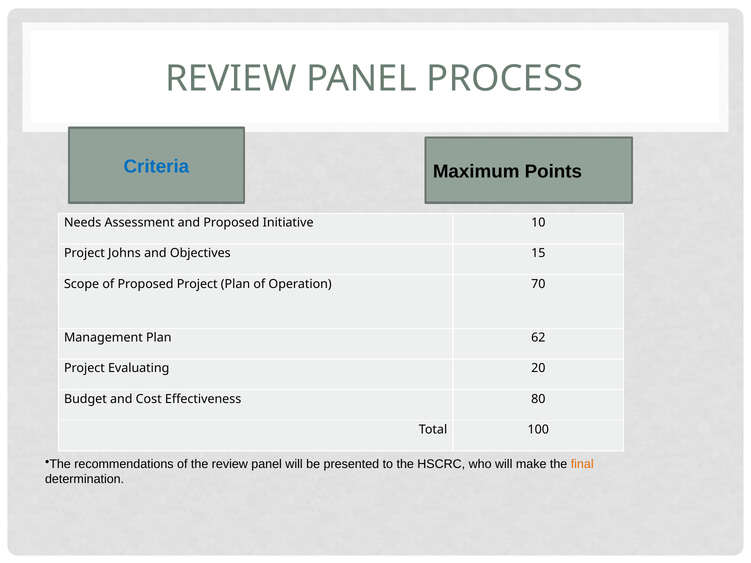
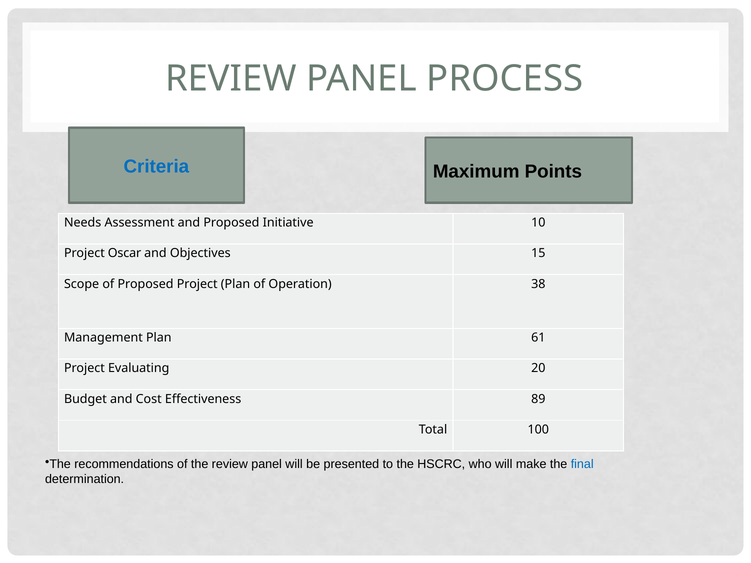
Johns: Johns -> Oscar
70: 70 -> 38
62: 62 -> 61
80: 80 -> 89
final colour: orange -> blue
